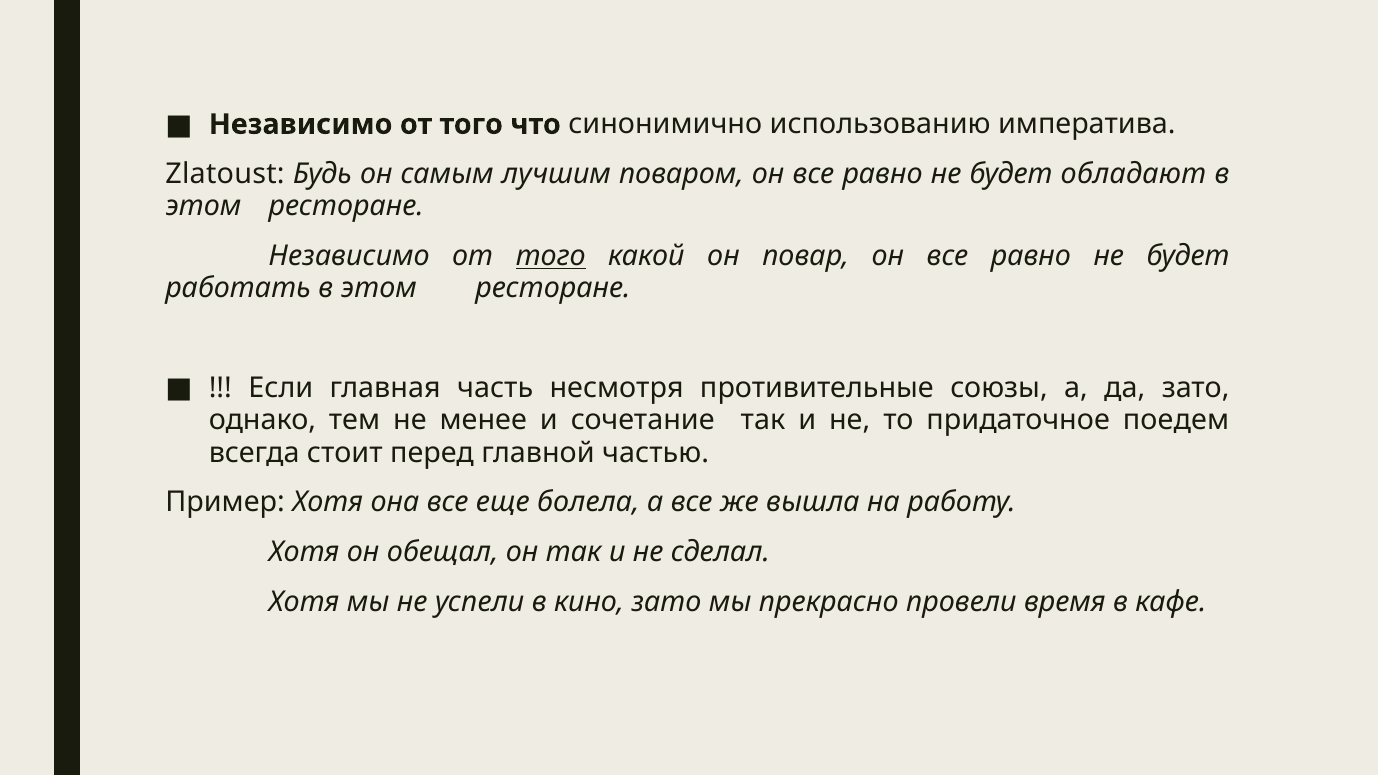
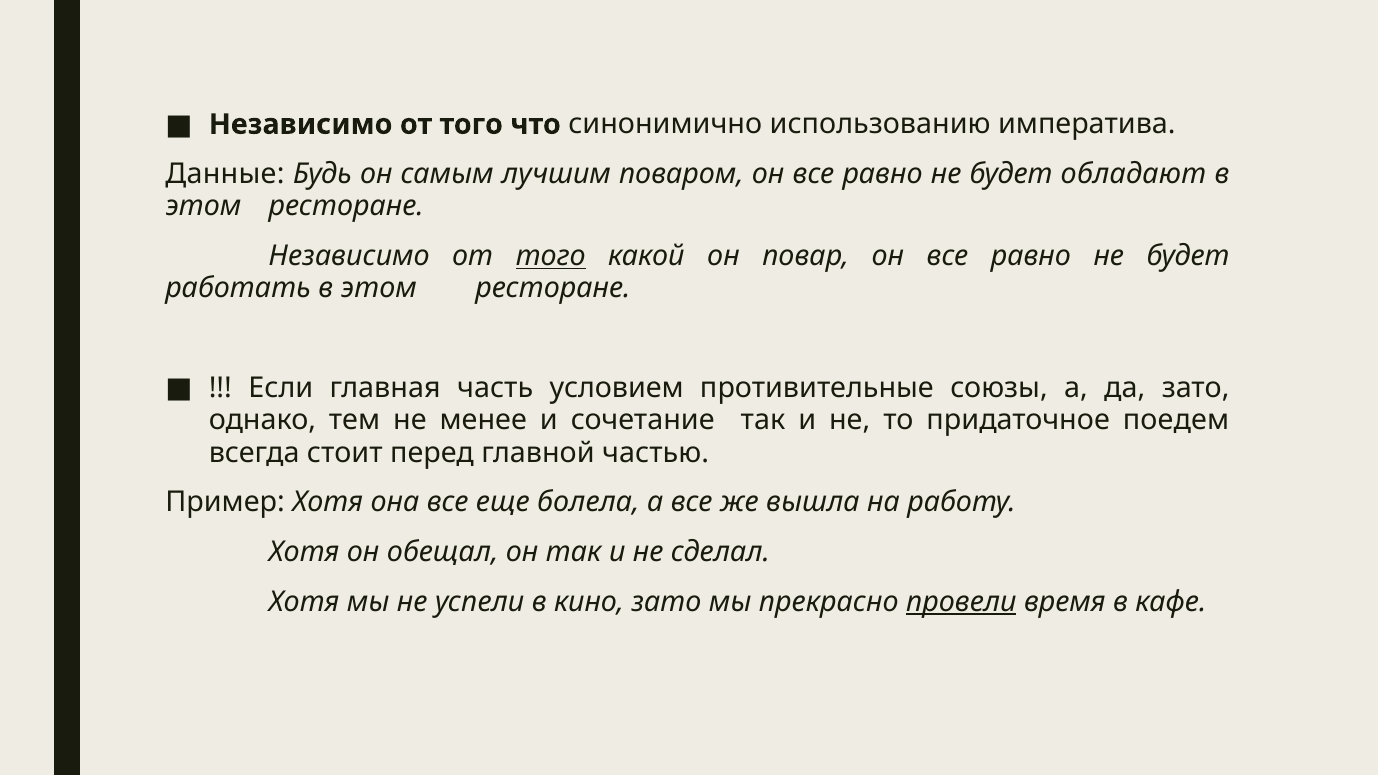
Zlatoust: Zlatoust -> Данные
несмотря: несмотря -> условием
провели underline: none -> present
